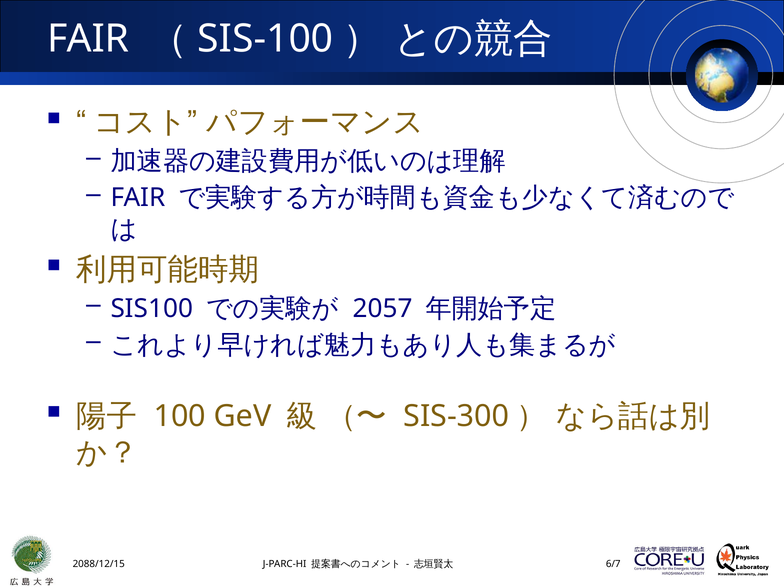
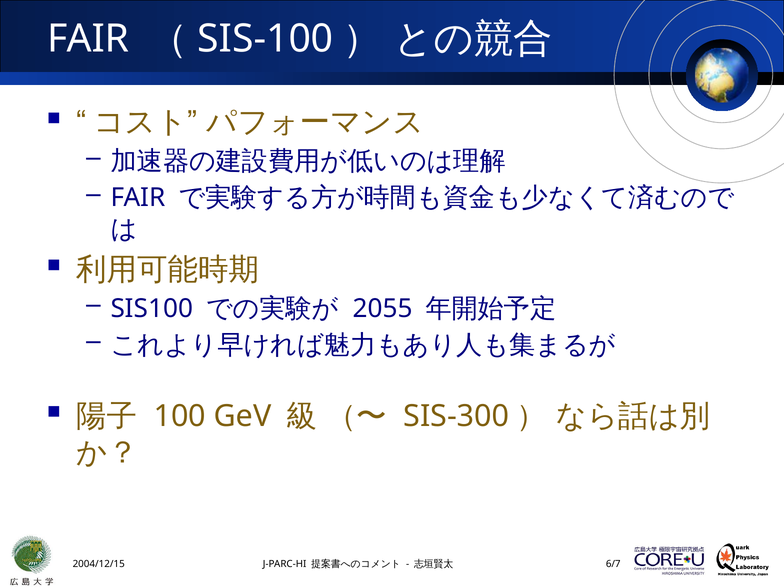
2057: 2057 -> 2055
2088/12/15: 2088/12/15 -> 2004/12/15
